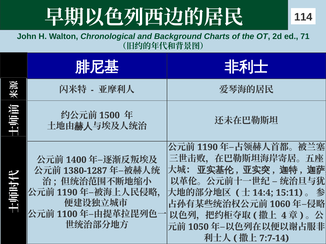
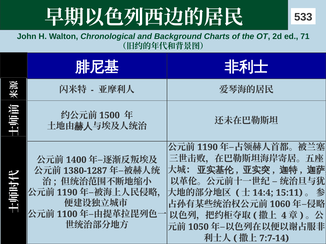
114: 114 -> 533
